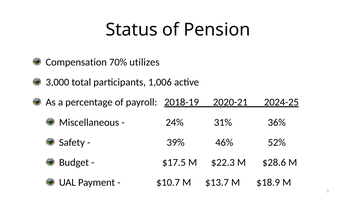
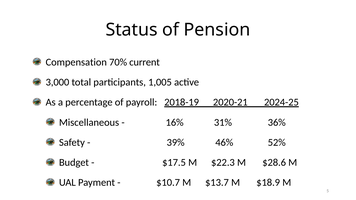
utilizes: utilizes -> current
1,006: 1,006 -> 1,005
24%: 24% -> 16%
